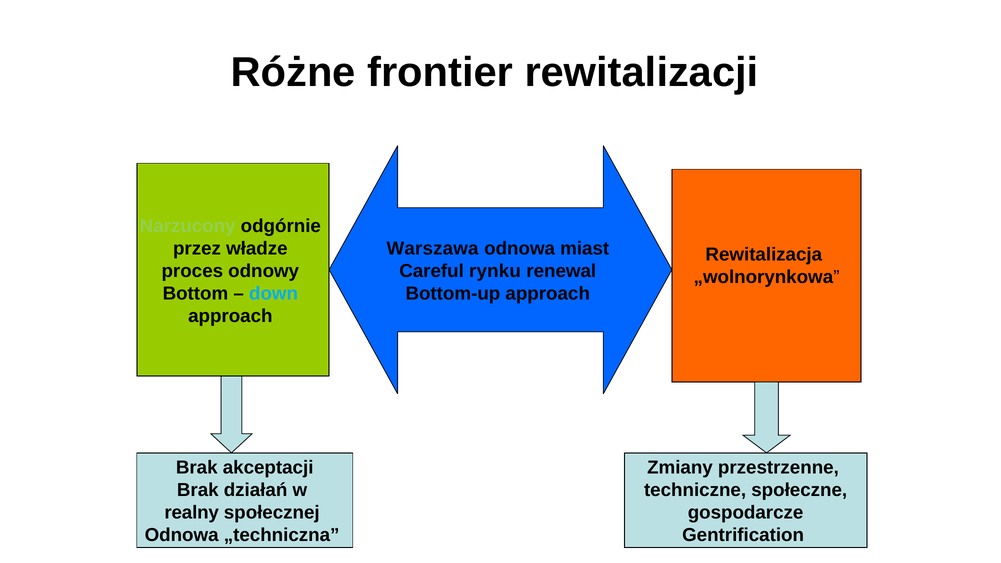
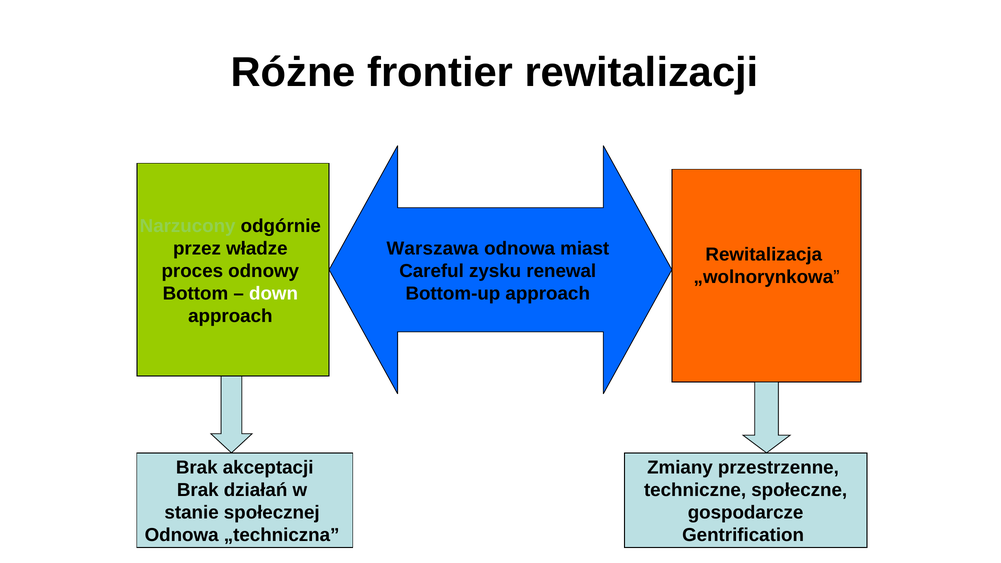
rynku: rynku -> zysku
down colour: light blue -> white
realny: realny -> stanie
